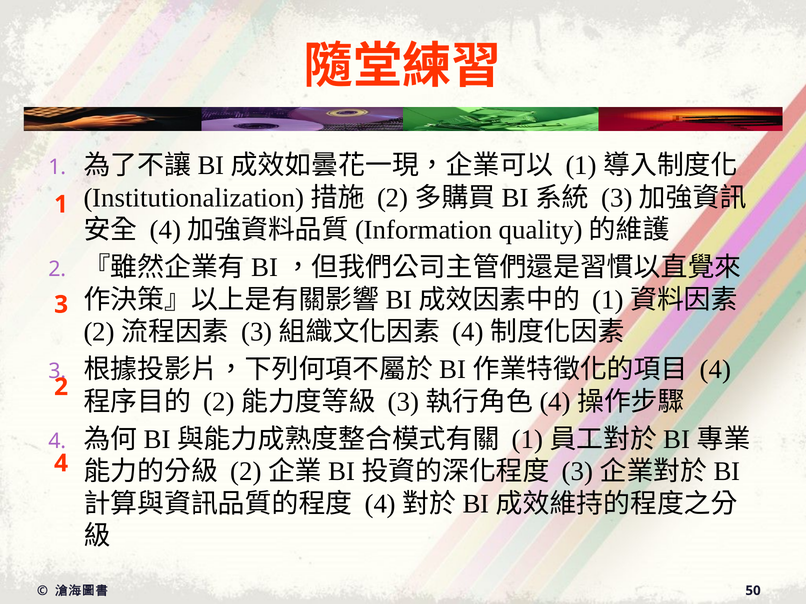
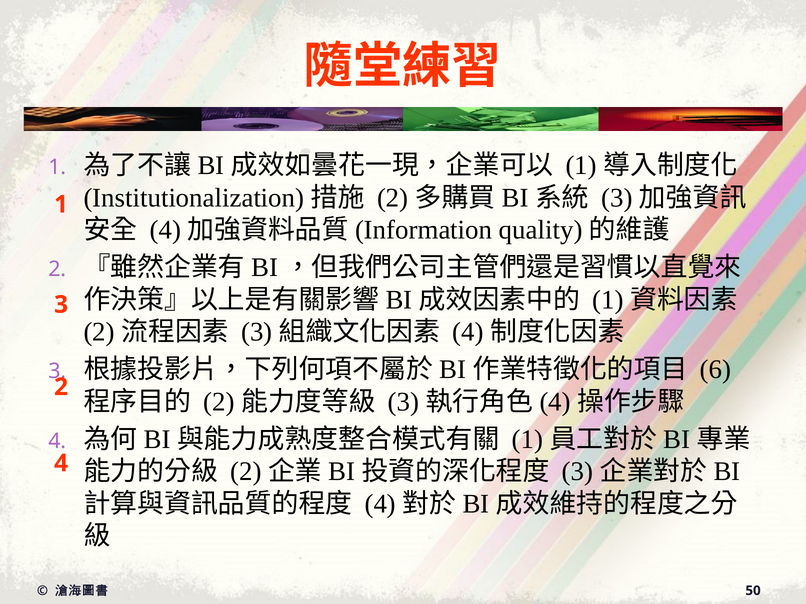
4 at (716, 370): 4 -> 6
